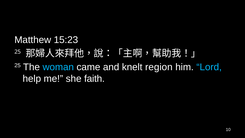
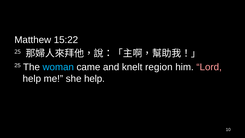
15:23: 15:23 -> 15:22
Lord colour: light blue -> pink
she faith: faith -> help
